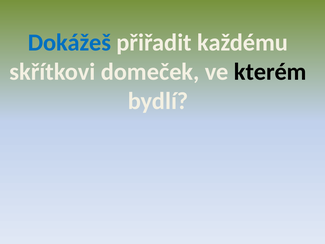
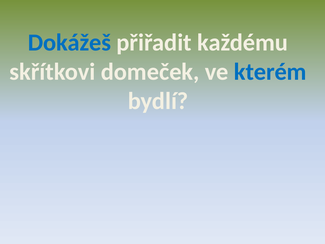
kterém colour: black -> blue
